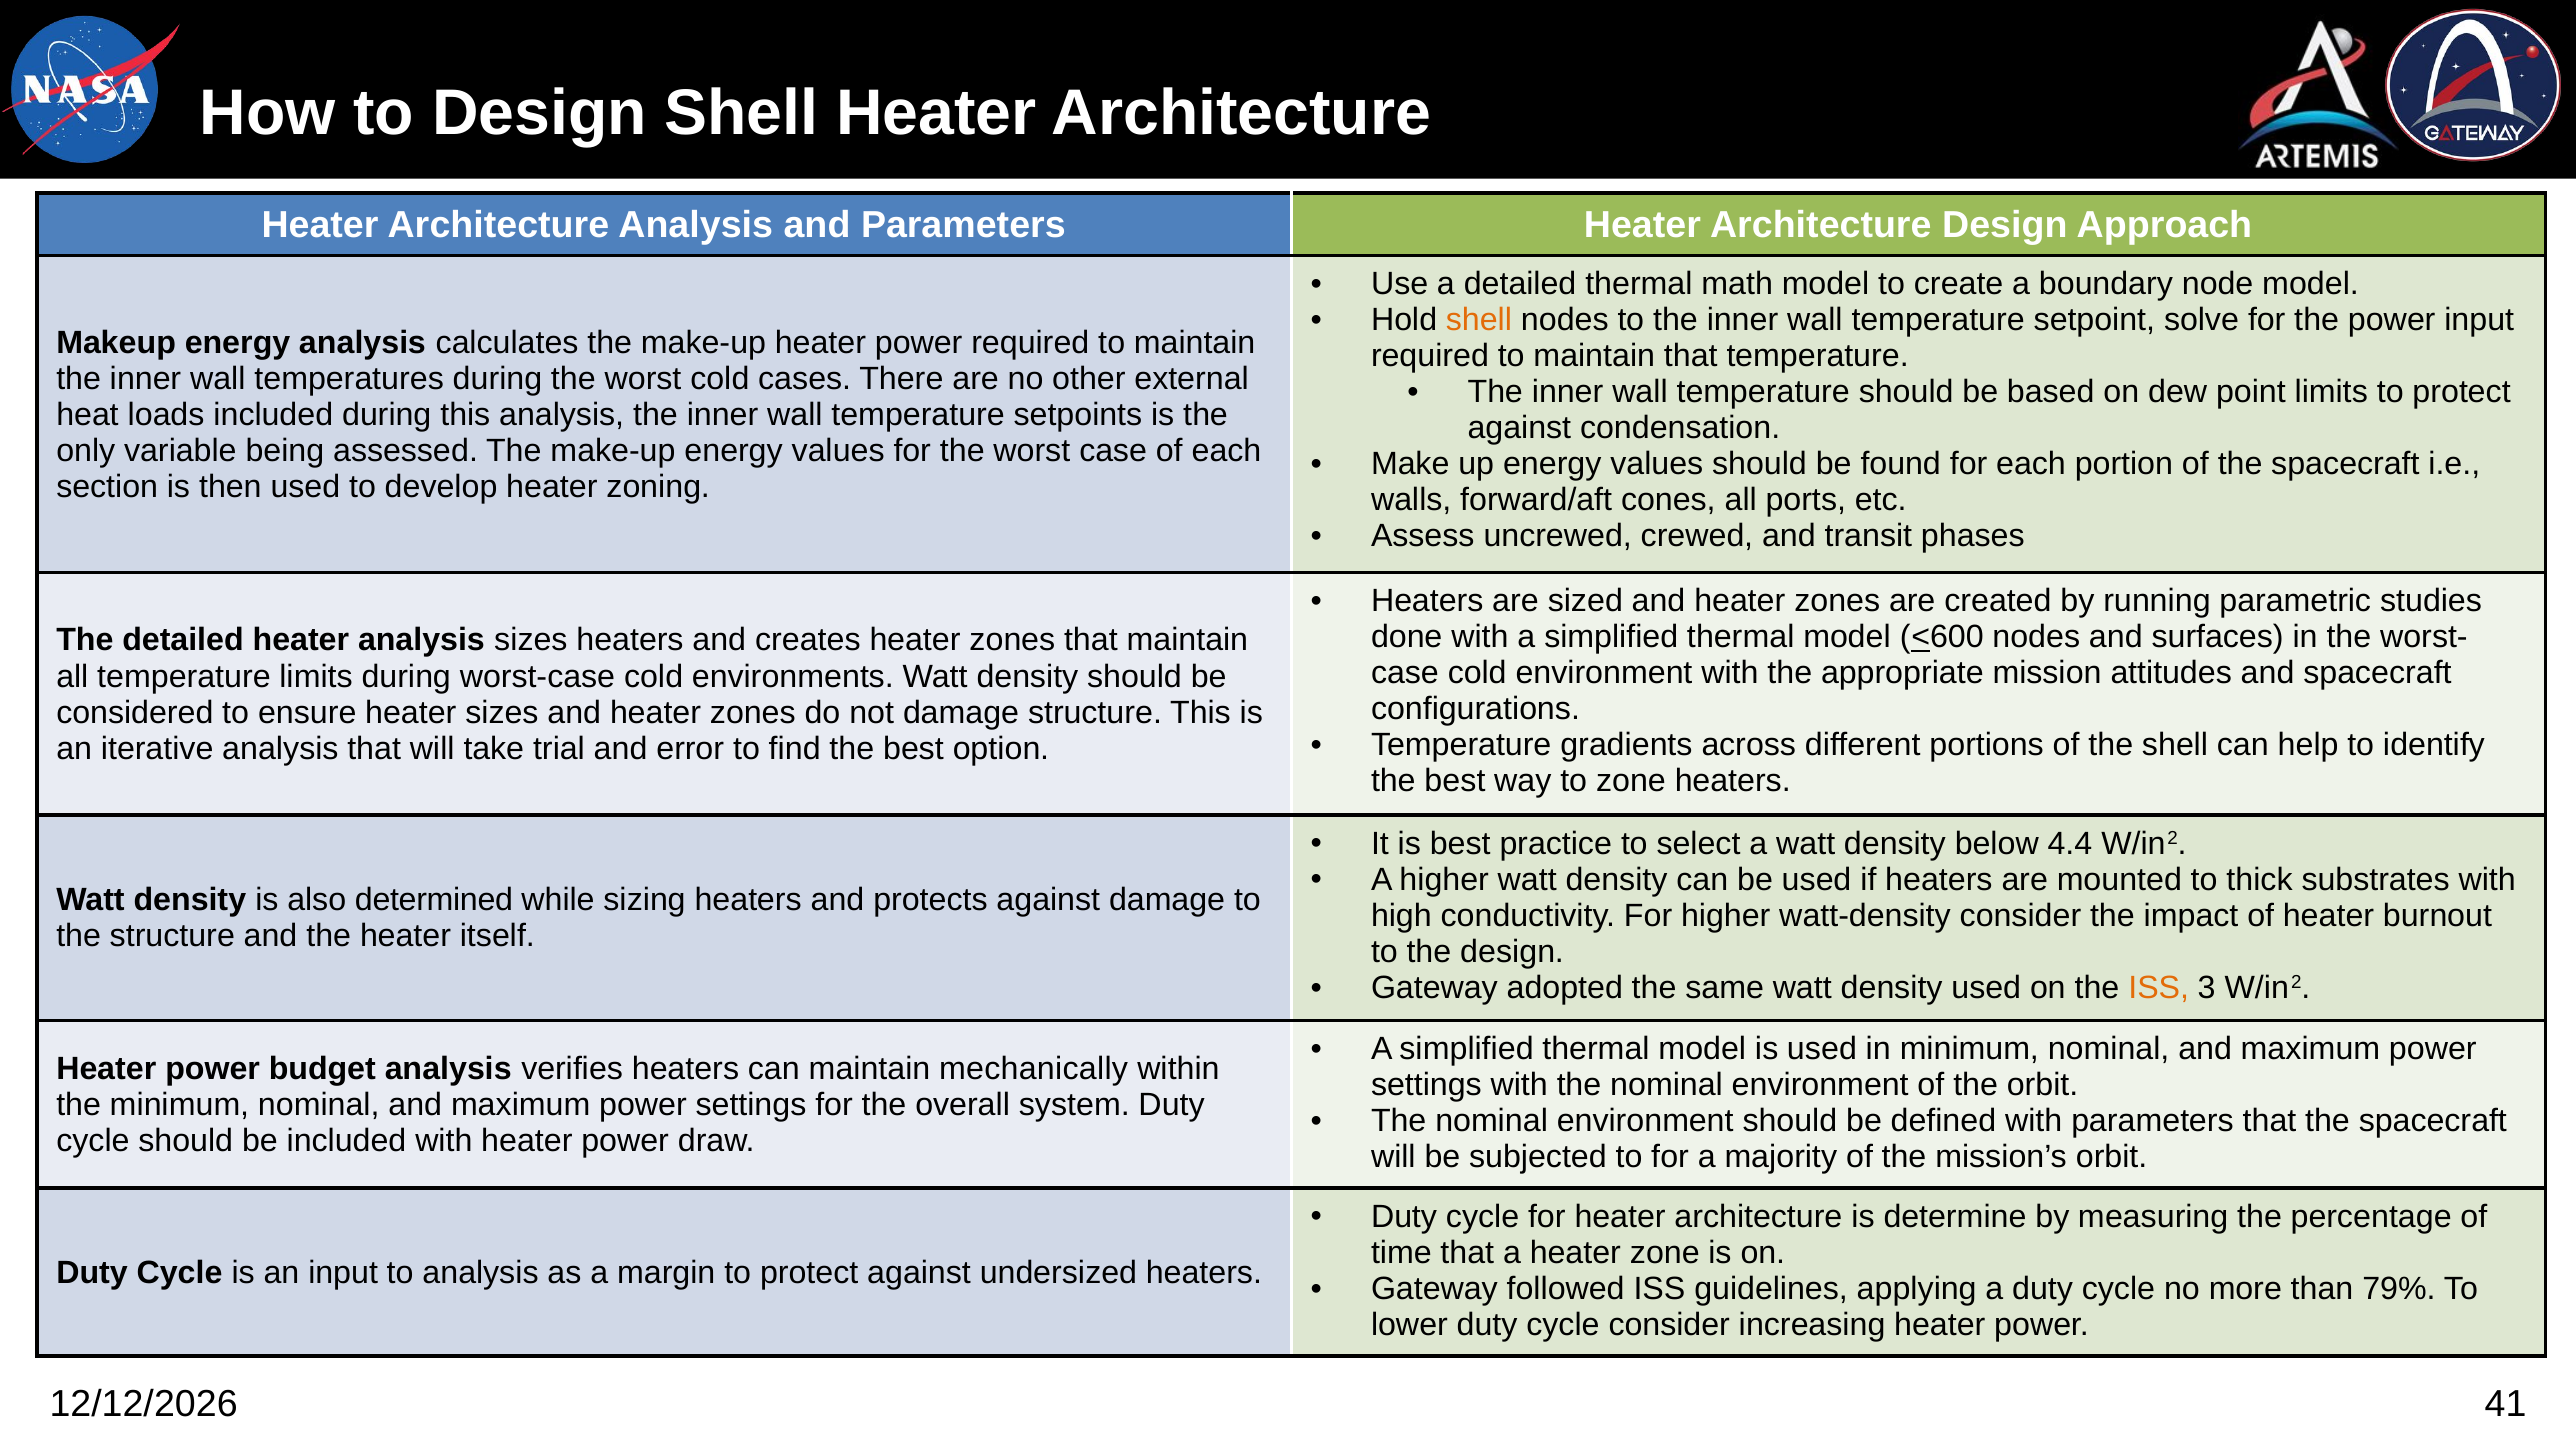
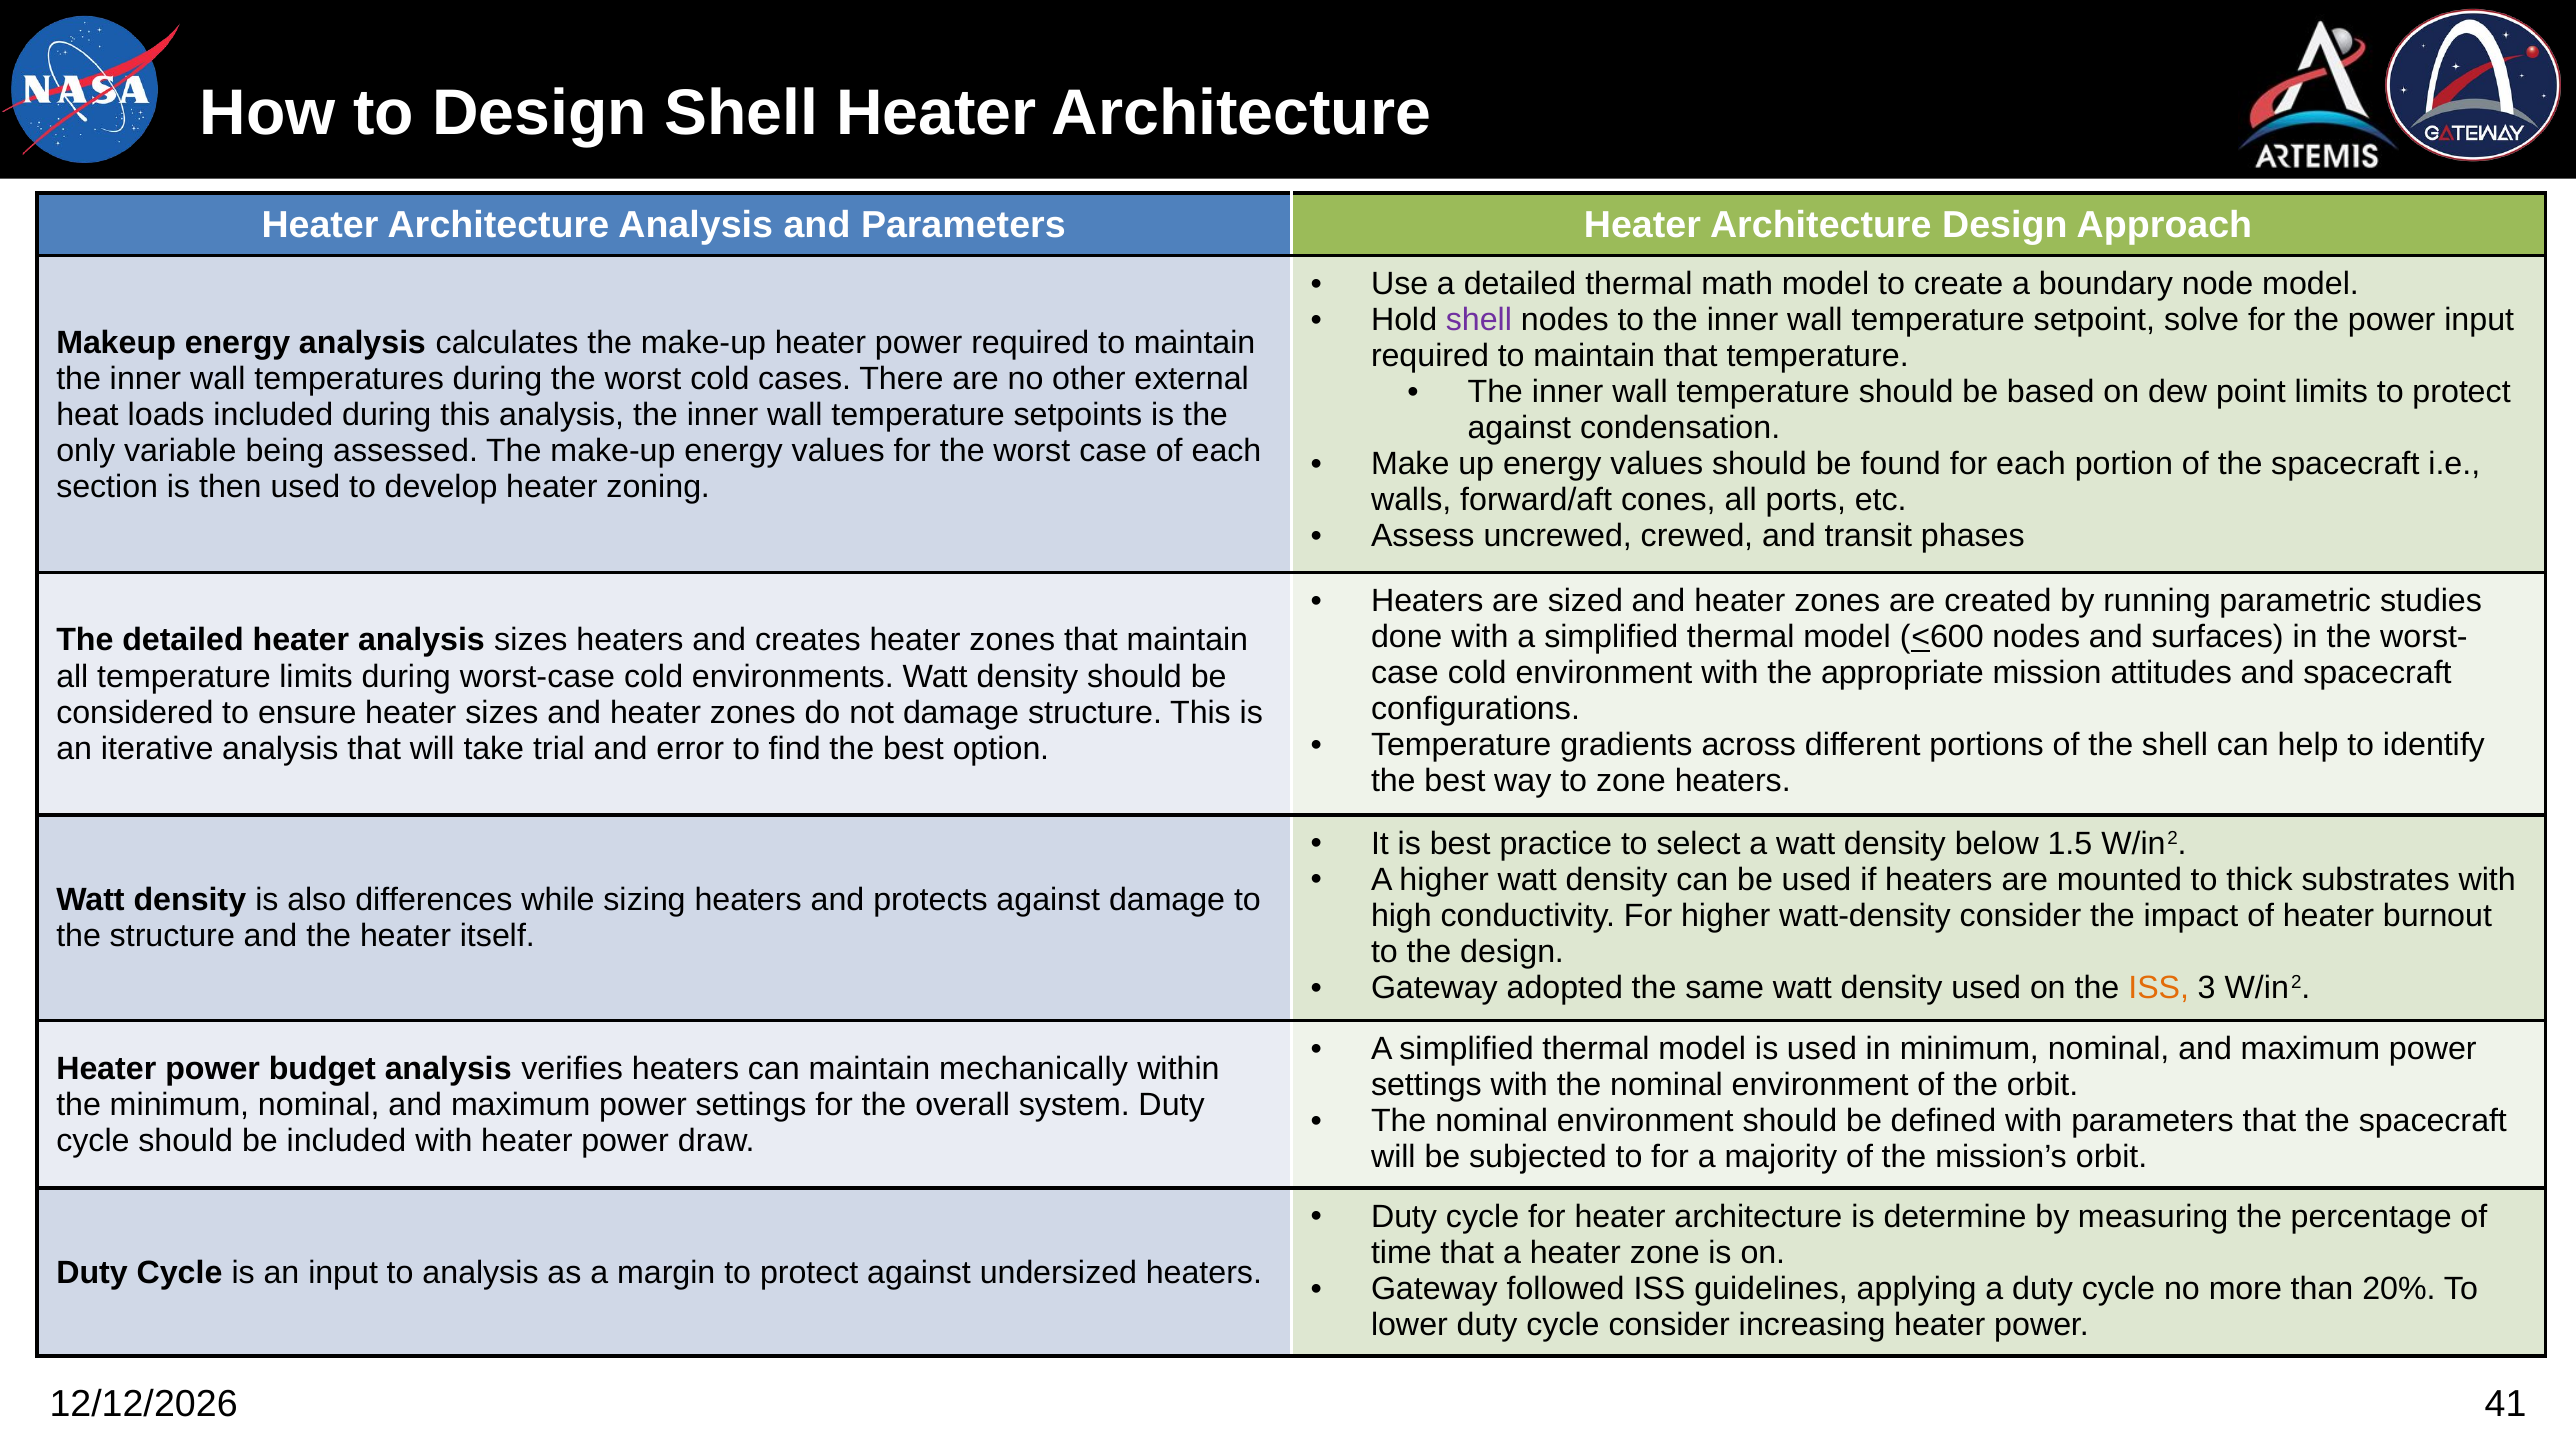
shell at (1479, 320) colour: orange -> purple
4.4: 4.4 -> 1.5
determined: determined -> differences
79%: 79% -> 20%
